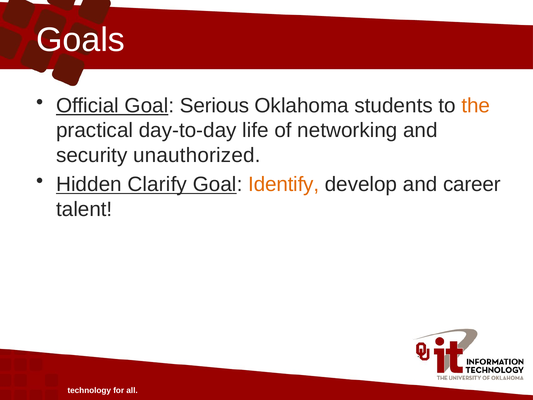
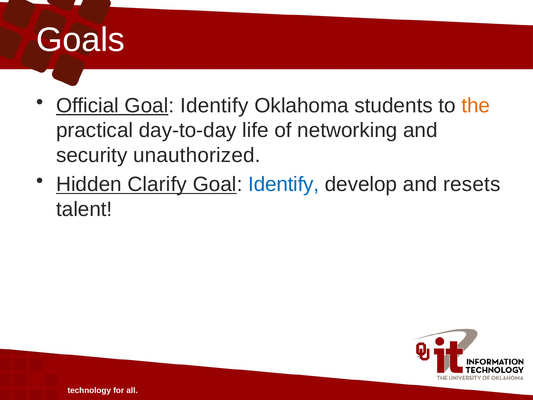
Official Goal Serious: Serious -> Identify
Identify at (284, 184) colour: orange -> blue
career: career -> resets
